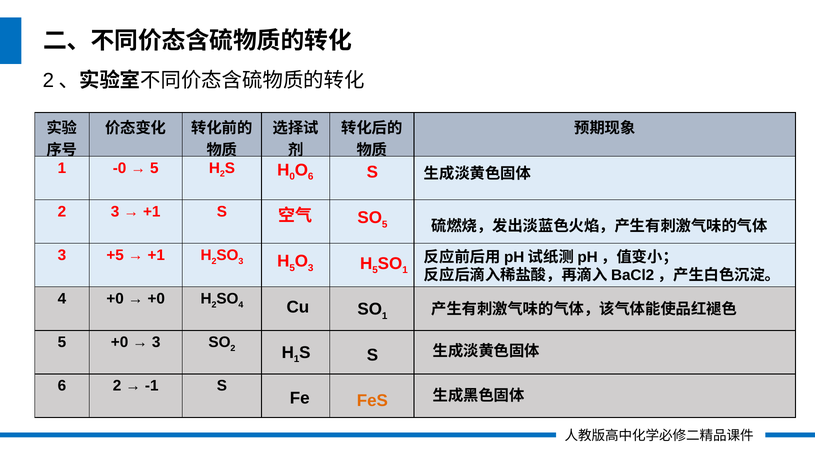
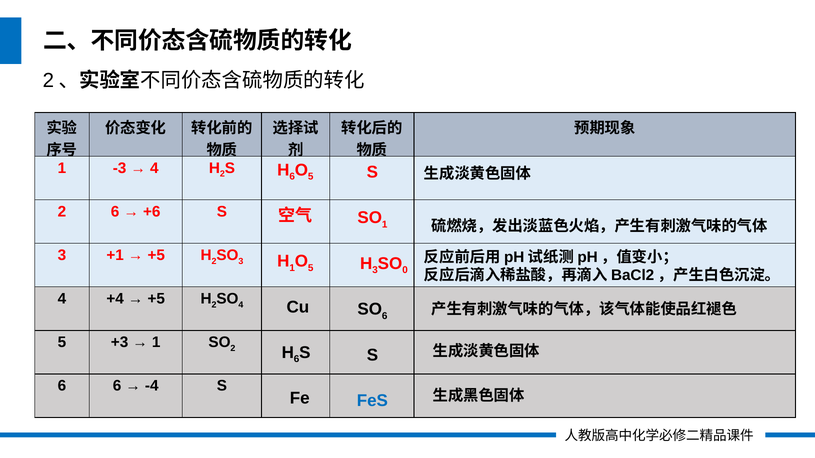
-0: -0 -> -3
5 at (154, 168): 5 -> 4
0 at (292, 177): 0 -> 6
6 at (311, 177): 6 -> 5
3 at (115, 212): 3 -> 6
+1 at (152, 212): +1 -> +6
5 at (385, 225): 5 -> 1
+5: +5 -> +1
+1 at (156, 255): +1 -> +5
5 at (292, 268): 5 -> 1
3 at (311, 268): 3 -> 5
5 at (375, 270): 5 -> 3
1 at (405, 270): 1 -> 0
4 +0: +0 -> +4
+0 at (156, 299): +0 -> +5
1 at (385, 316): 1 -> 6
5 +0: +0 -> +3
3 at (156, 343): 3 -> 1
1 at (297, 360): 1 -> 6
6 2: 2 -> 6
-1: -1 -> -4
FeS colour: orange -> blue
